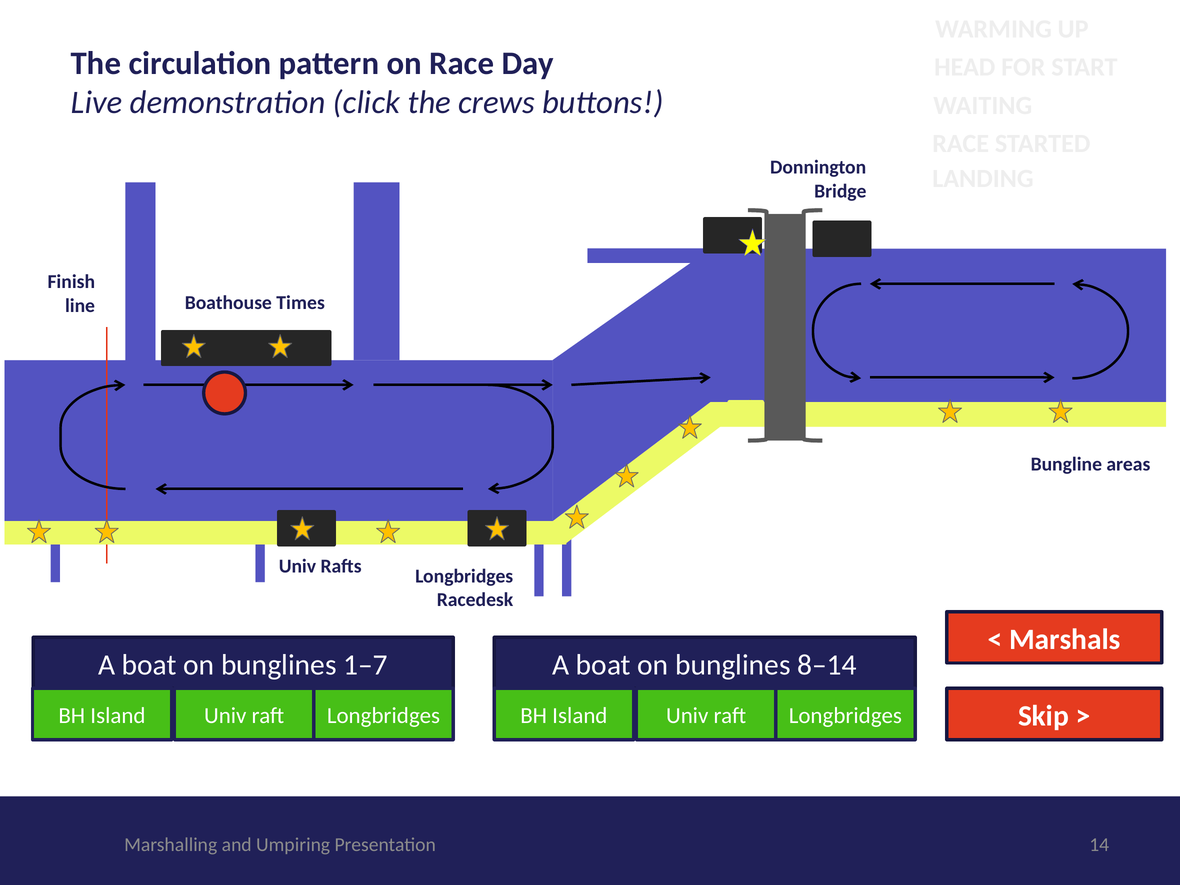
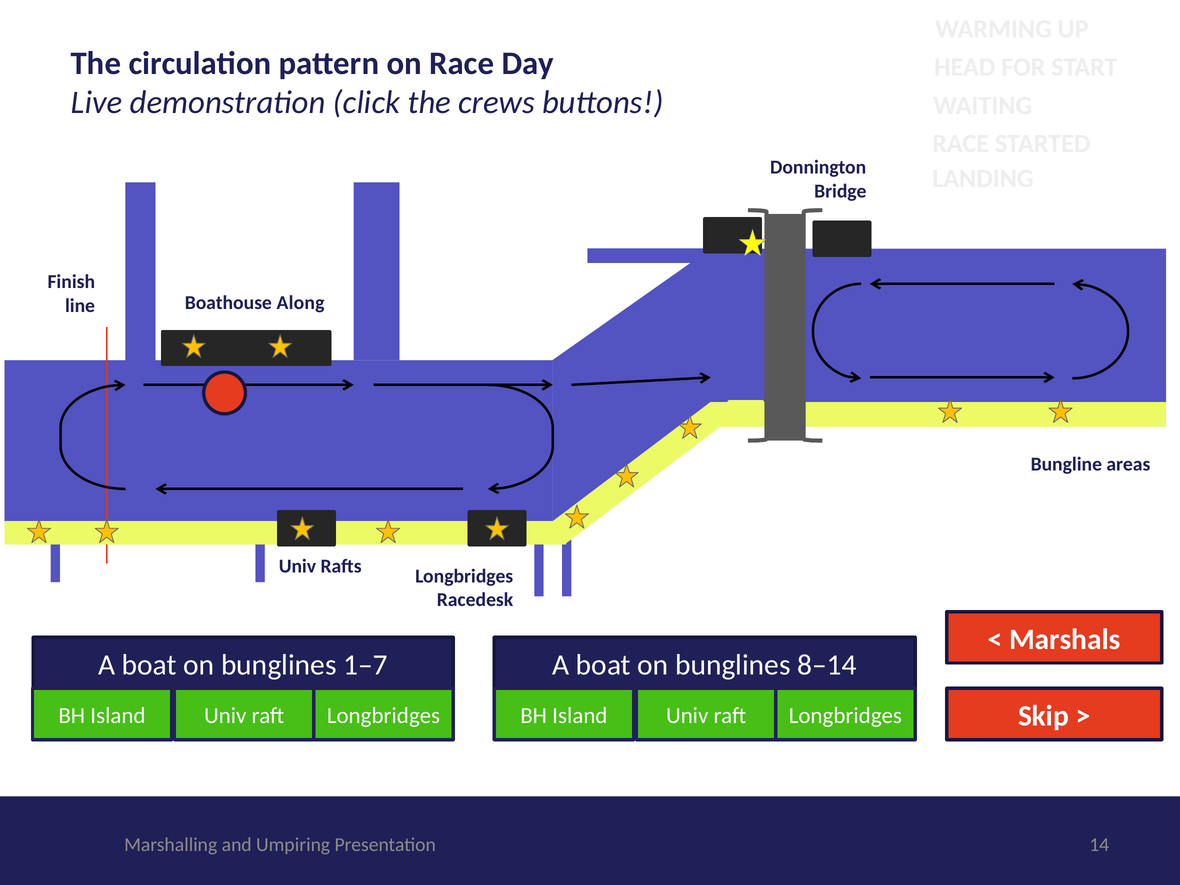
Times: Times -> Along
